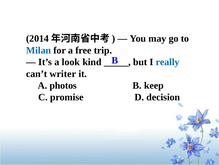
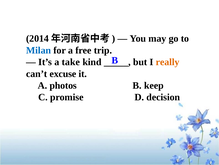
look: look -> take
really colour: blue -> orange
writer: writer -> excuse
